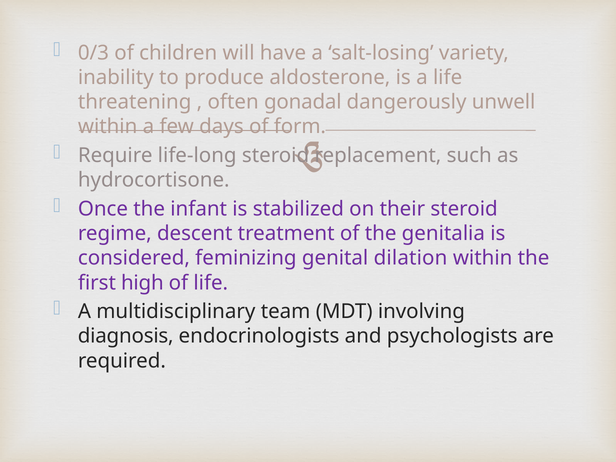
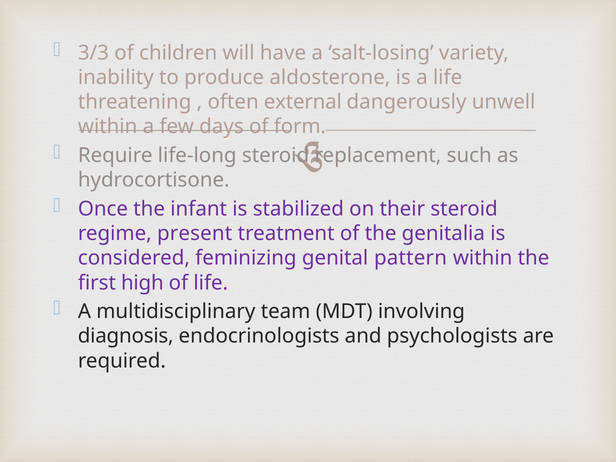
0/3: 0/3 -> 3/3
gonadal: gonadal -> external
descent: descent -> present
dilation: dilation -> pattern
